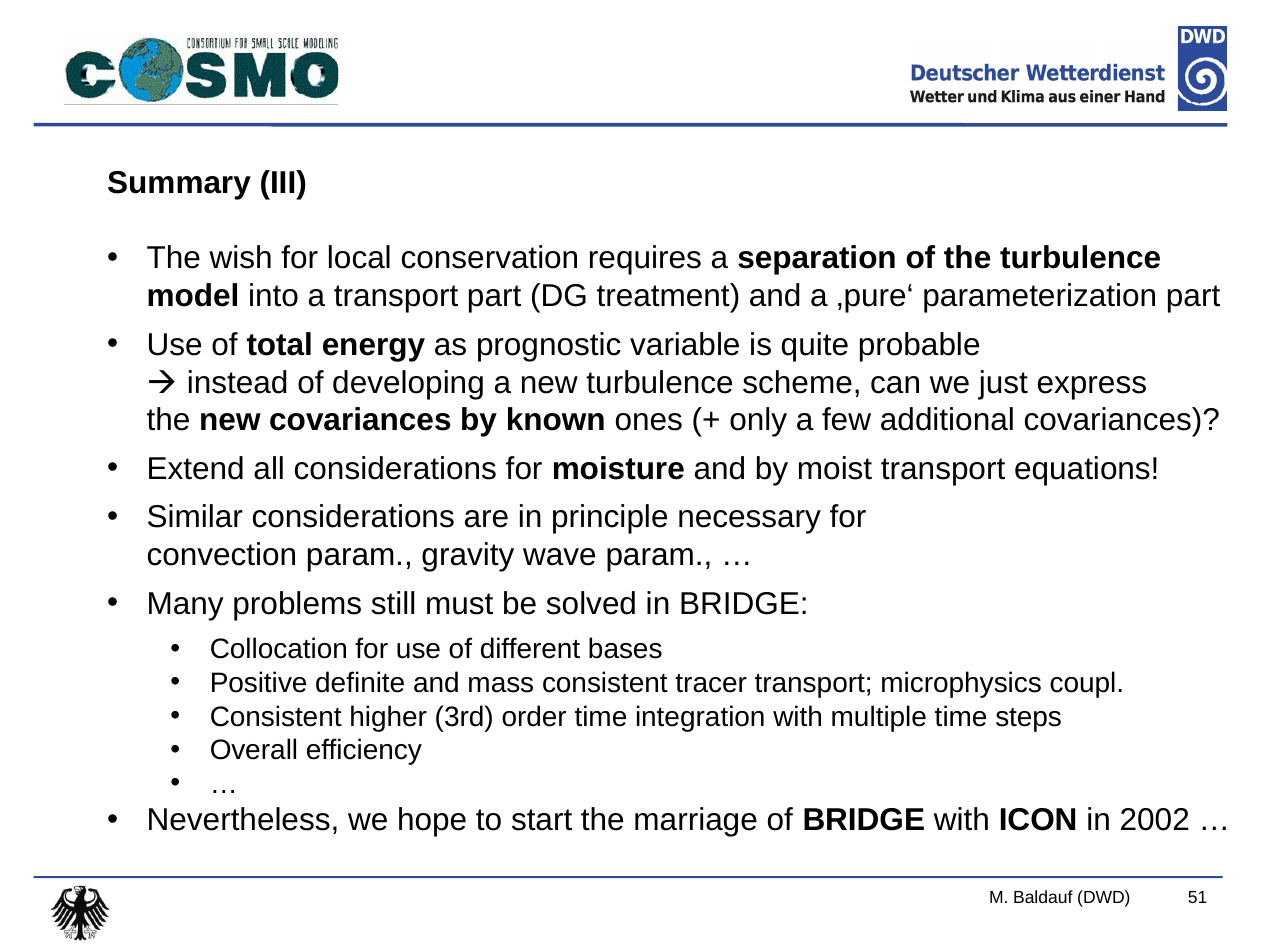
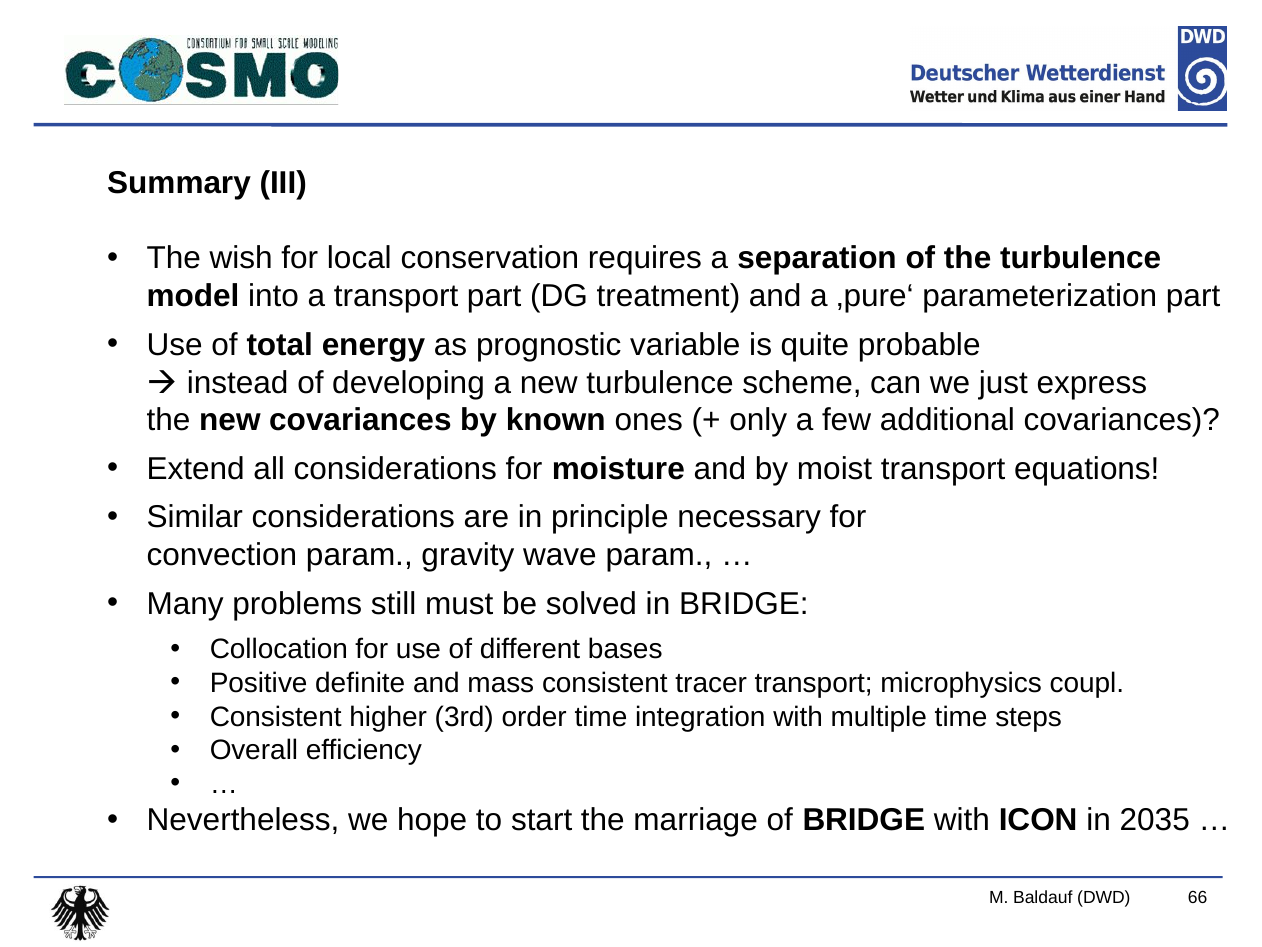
2002: 2002 -> 2035
51: 51 -> 66
